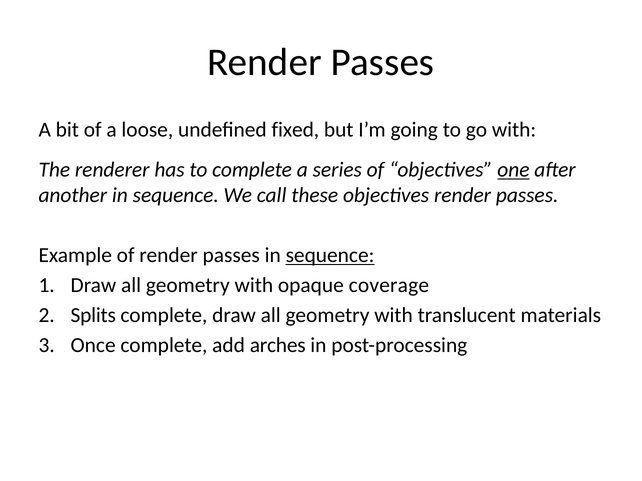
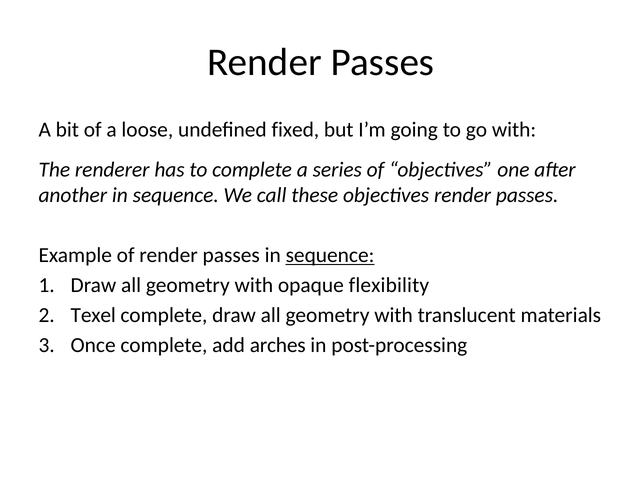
one underline: present -> none
coverage: coverage -> flexibility
Splits: Splits -> Texel
